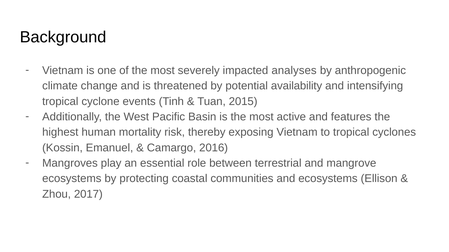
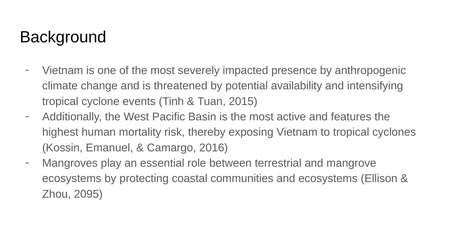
analyses: analyses -> presence
2017: 2017 -> 2095
